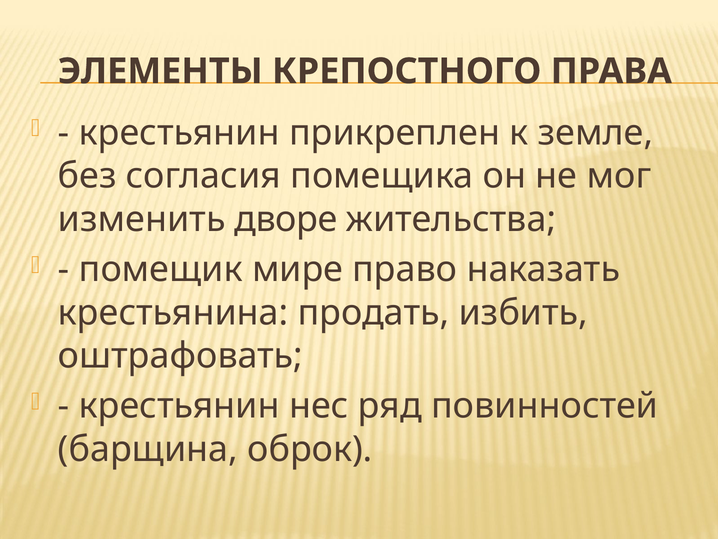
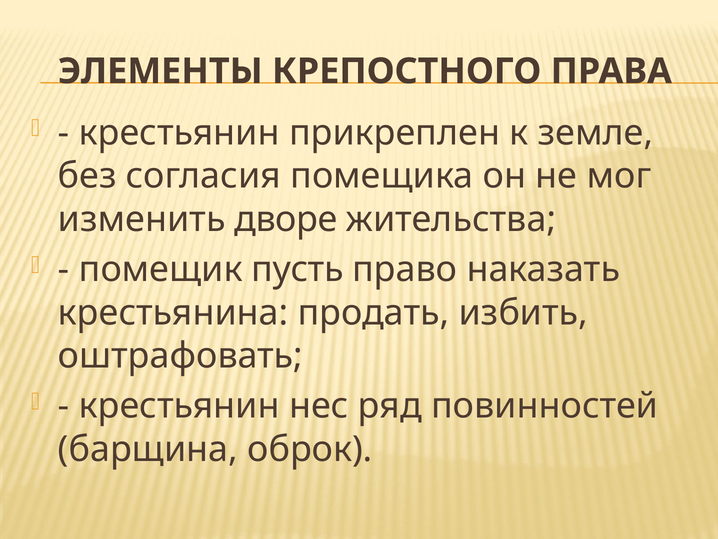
мире: мире -> пусть
